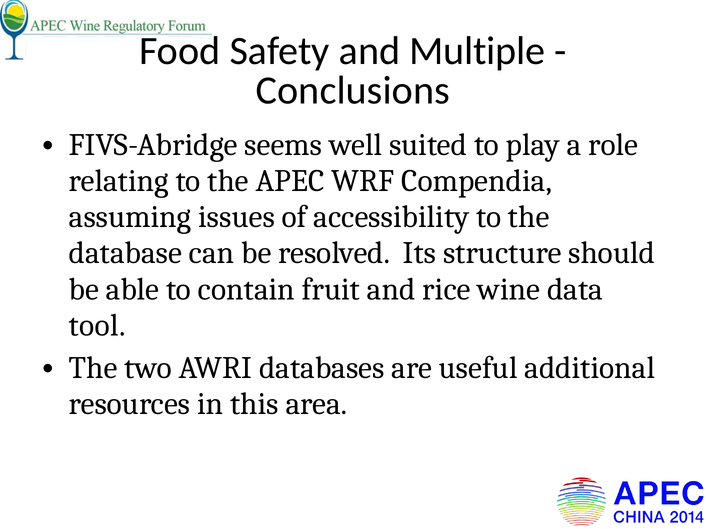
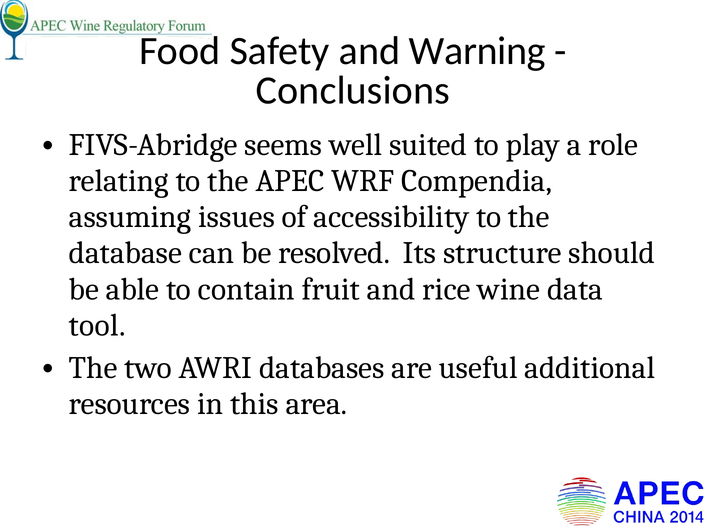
Multiple: Multiple -> Warning
